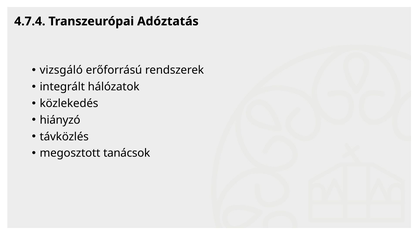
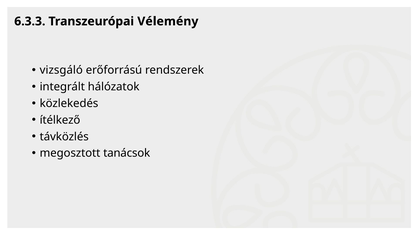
4.7.4: 4.7.4 -> 6.3.3
Adóztatás: Adóztatás -> Vélemény
hiányzó: hiányzó -> ítélkező
